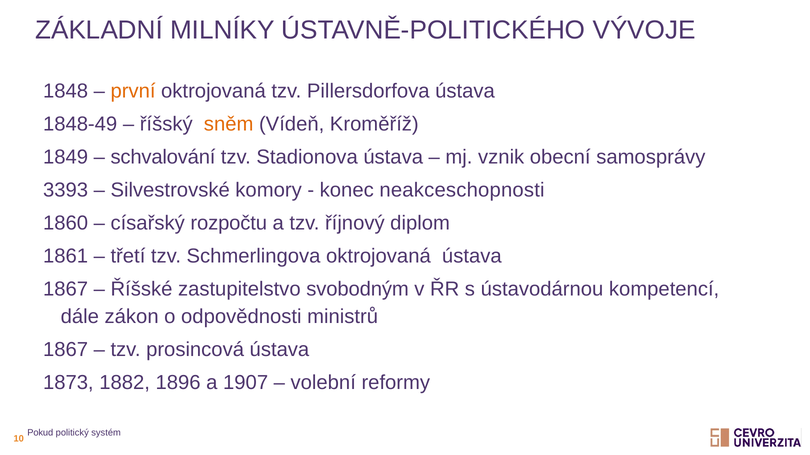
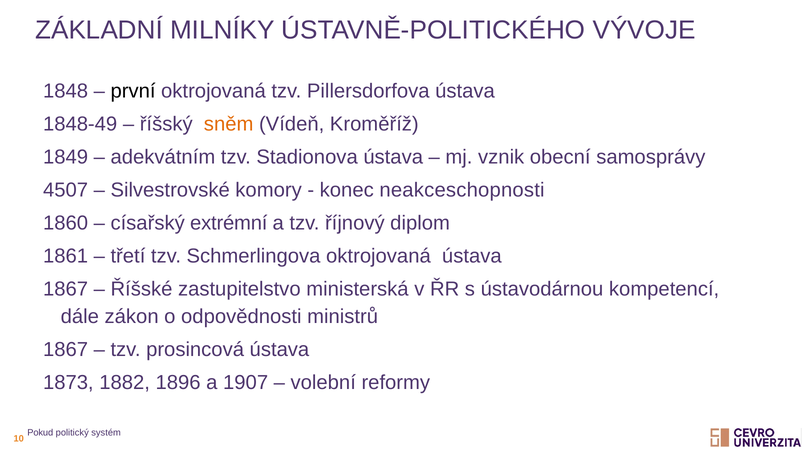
první colour: orange -> black
schvalování: schvalování -> adekvátním
3393: 3393 -> 4507
rozpočtu: rozpočtu -> extrémní
svobodným: svobodným -> ministerská
